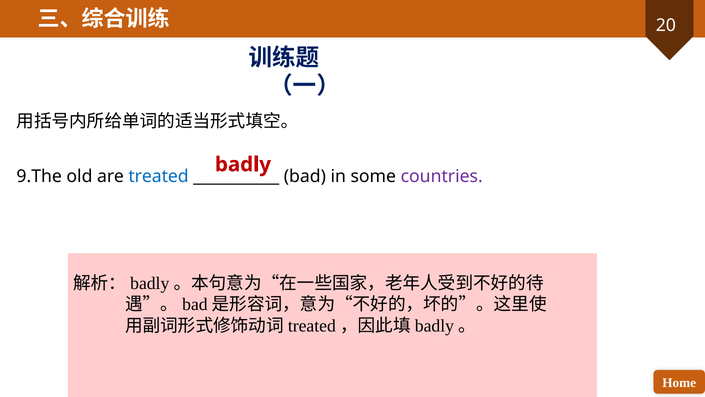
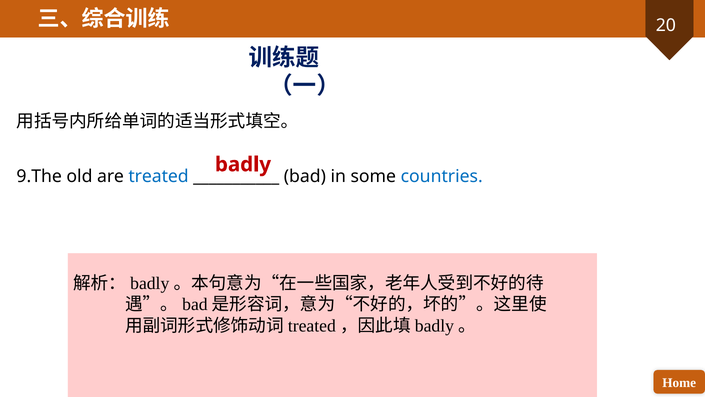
countries colour: purple -> blue
